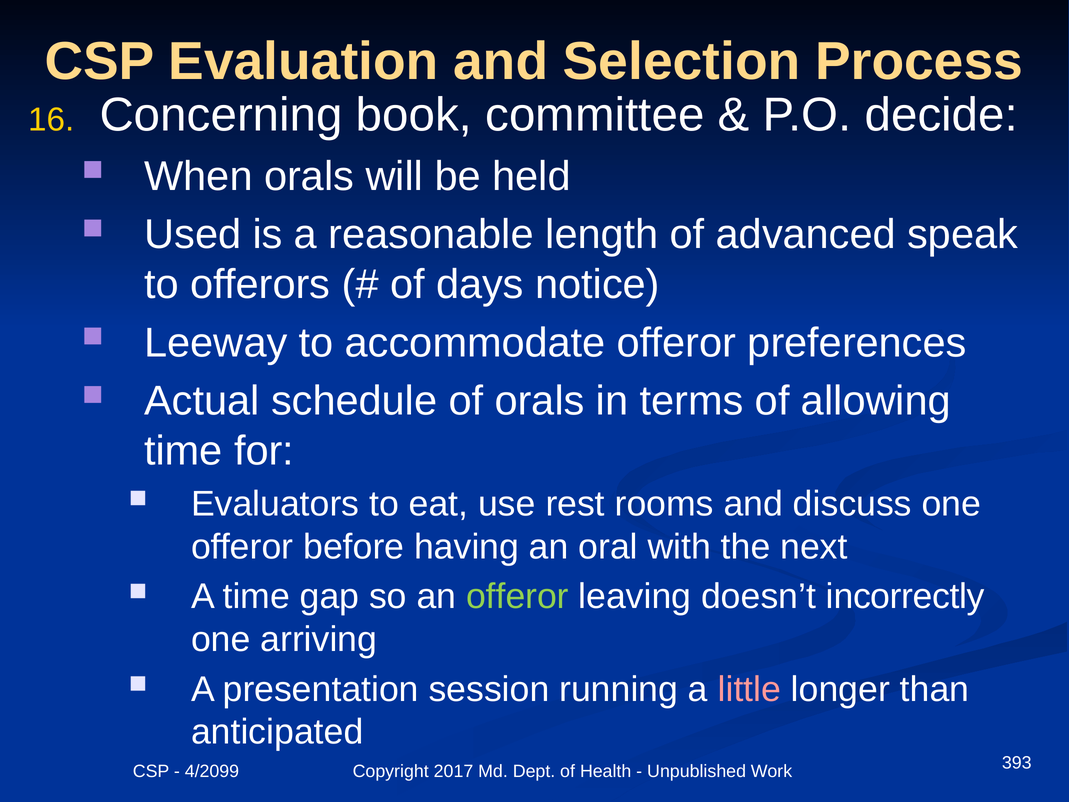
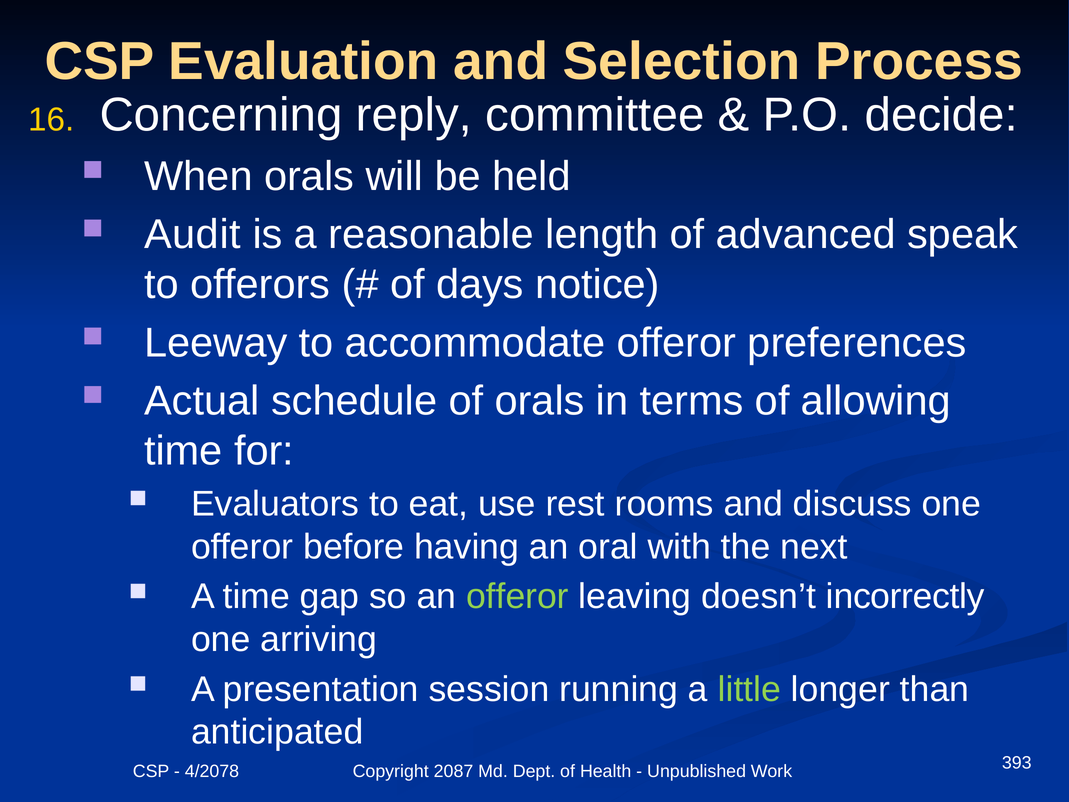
book: book -> reply
Used: Used -> Audit
little colour: pink -> light green
4/2099: 4/2099 -> 4/2078
2017: 2017 -> 2087
